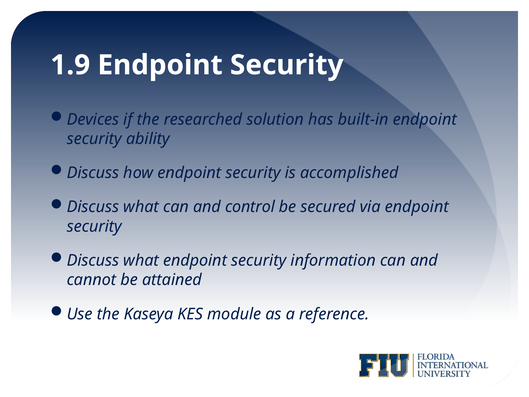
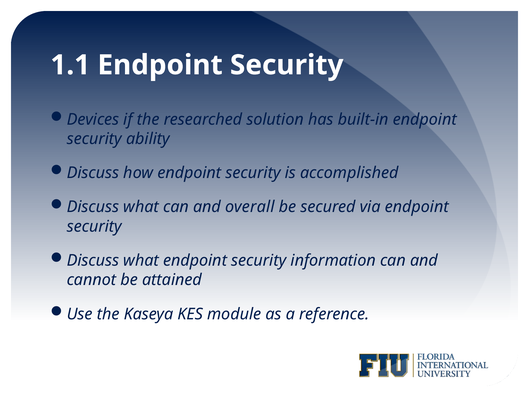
1.9: 1.9 -> 1.1
control: control -> overall
